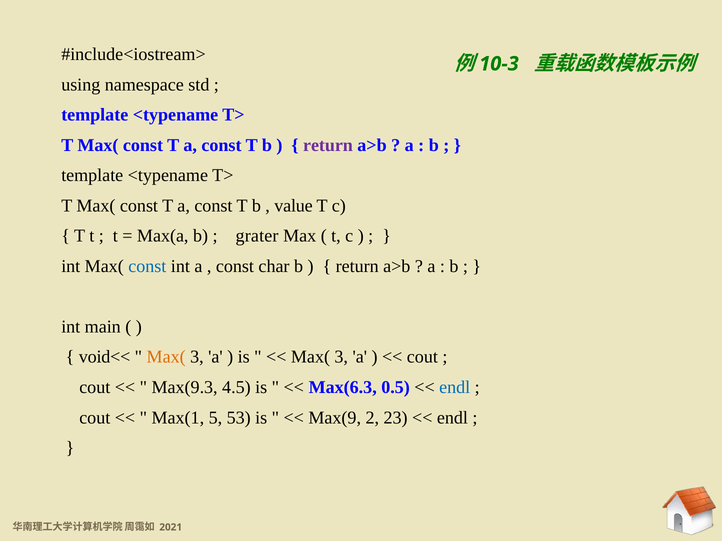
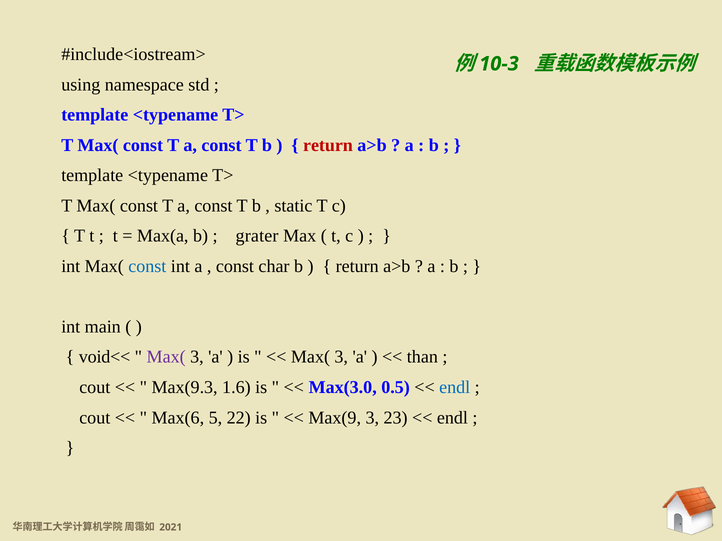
return at (328, 145) colour: purple -> red
value: value -> static
Max( at (166, 357) colour: orange -> purple
cout at (422, 357): cout -> than
4.5: 4.5 -> 1.6
Max(6.3: Max(6.3 -> Max(3.0
Max(1: Max(1 -> Max(6
53: 53 -> 22
Max(9 2: 2 -> 3
